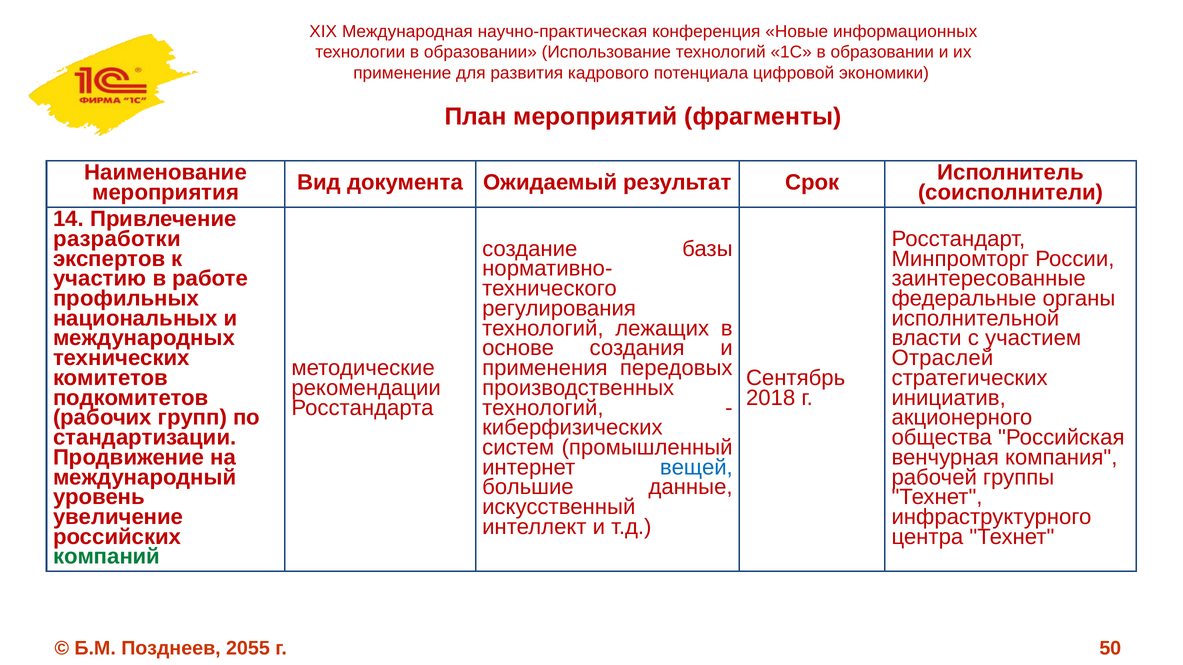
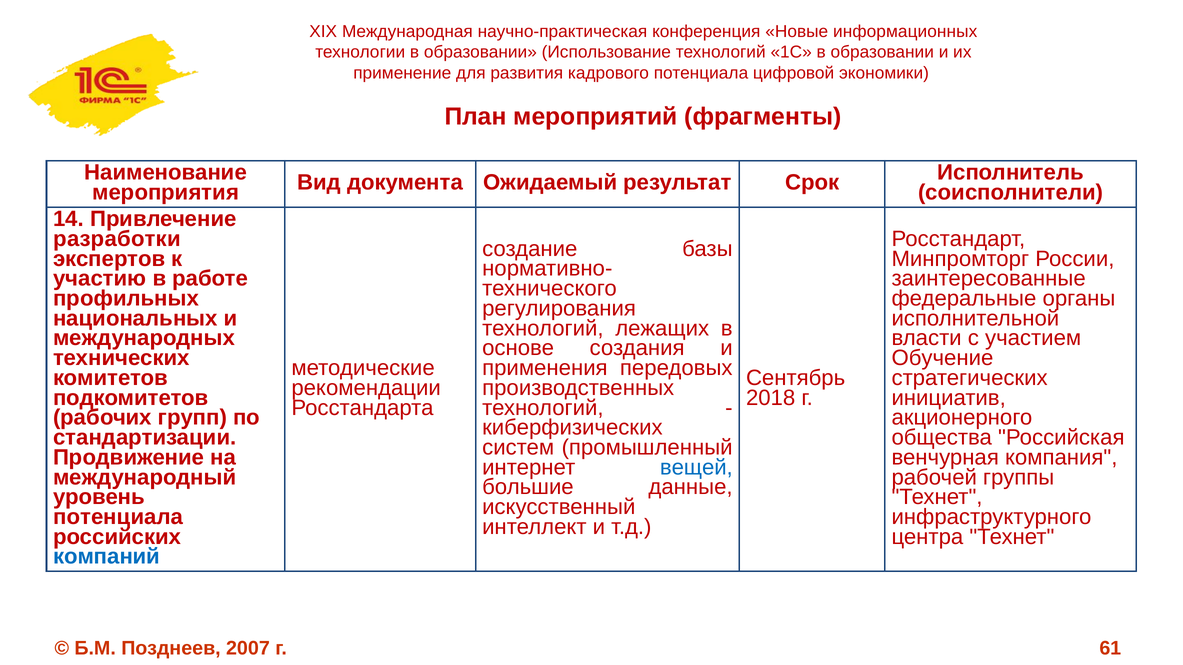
Отраслей: Отраслей -> Обучение
увеличение at (118, 517): увеличение -> потенциала
компаний colour: green -> blue
2055: 2055 -> 2007
50: 50 -> 61
